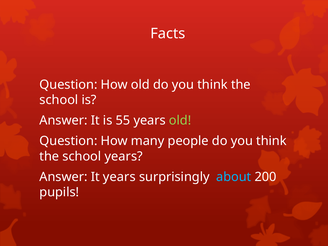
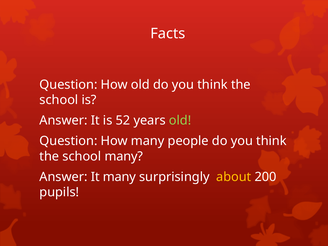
55: 55 -> 52
school years: years -> many
It years: years -> many
about colour: light blue -> yellow
